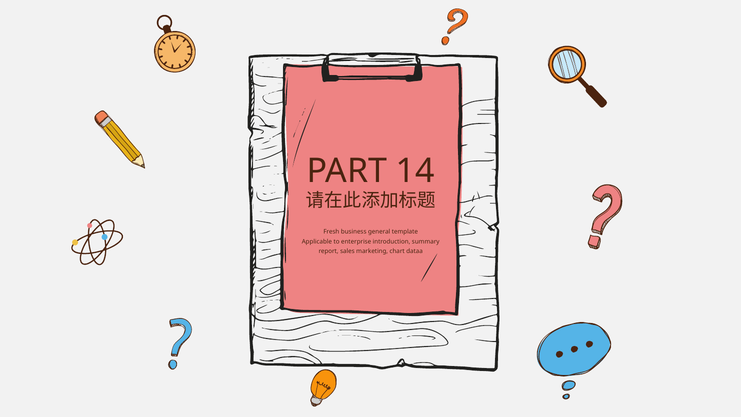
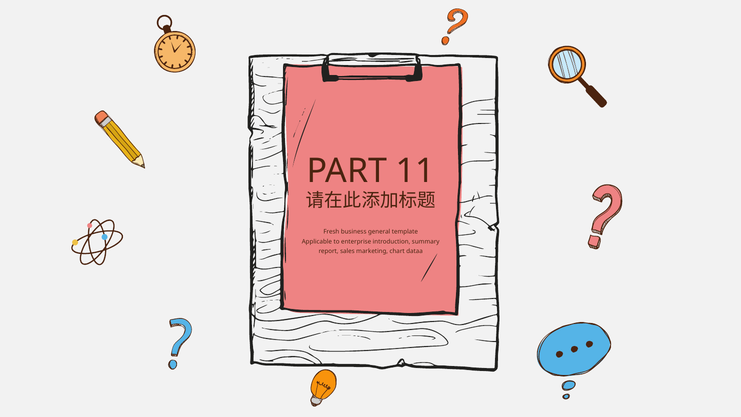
14: 14 -> 11
